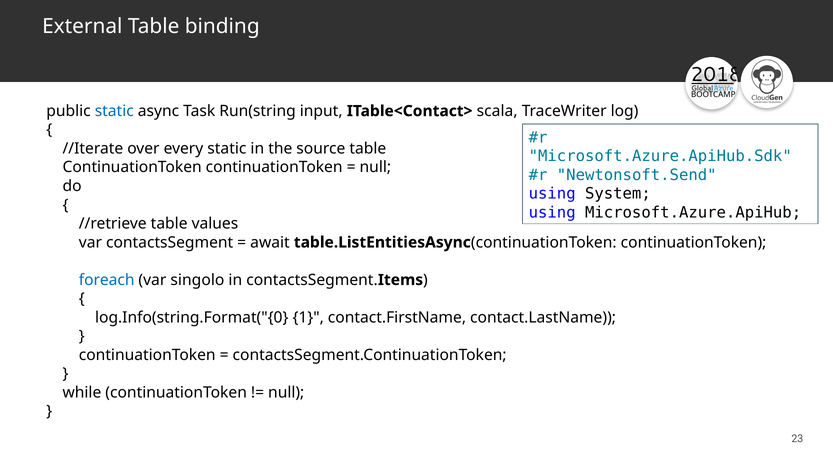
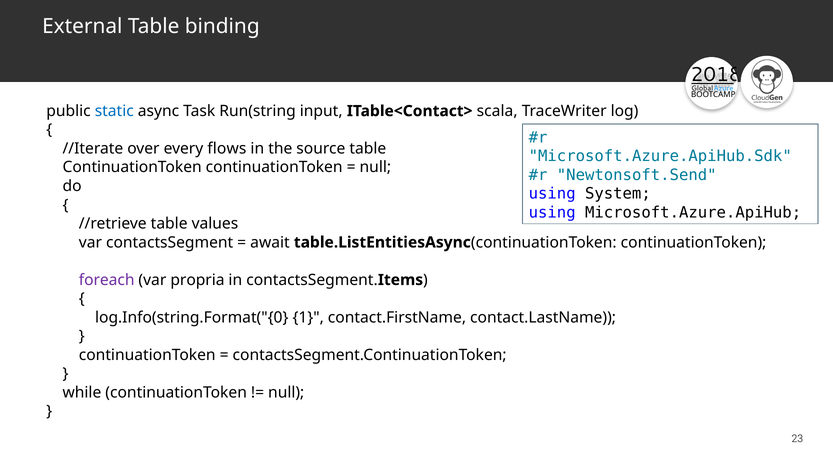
every static: static -> flows
foreach colour: blue -> purple
singolo: singolo -> propria
